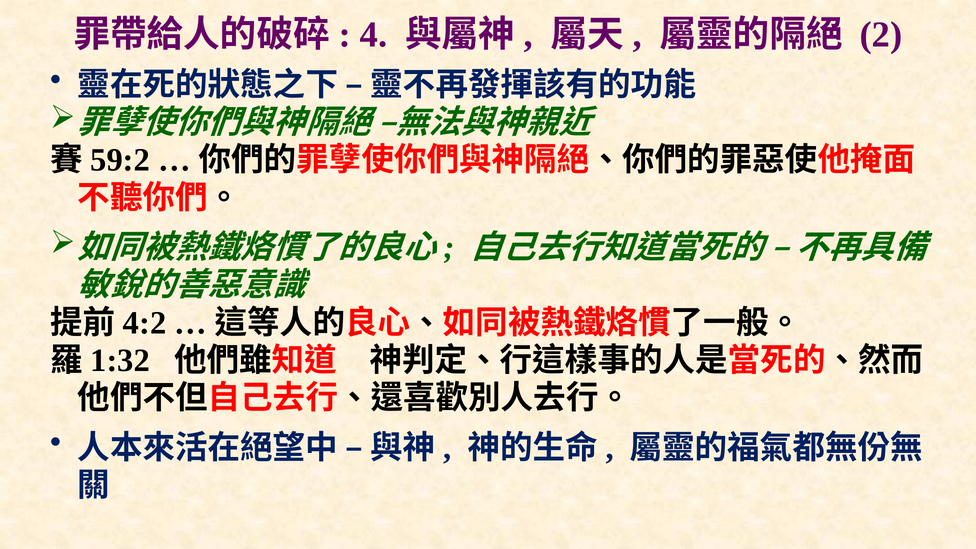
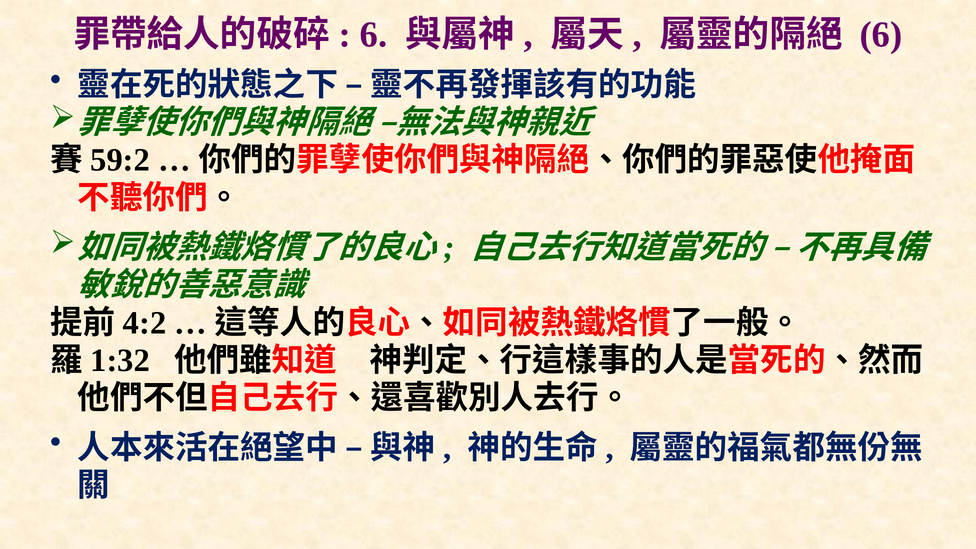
4 at (373, 35): 4 -> 6
2 at (881, 35): 2 -> 6
